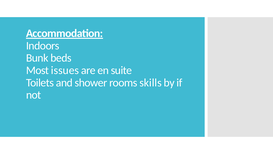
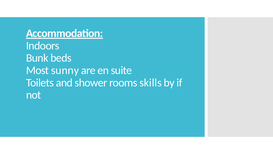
issues: issues -> sunny
